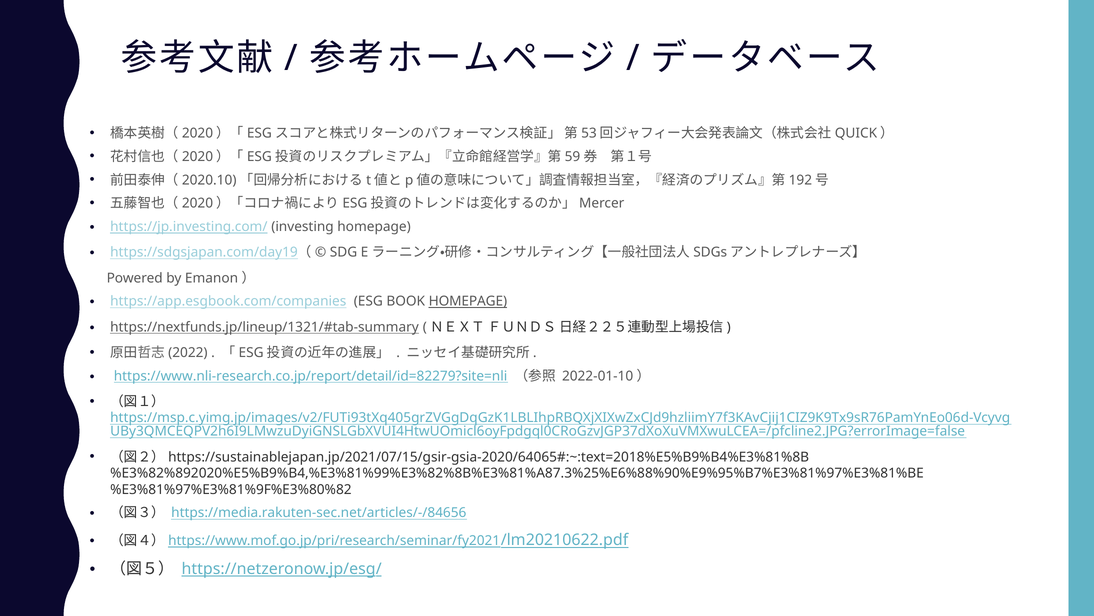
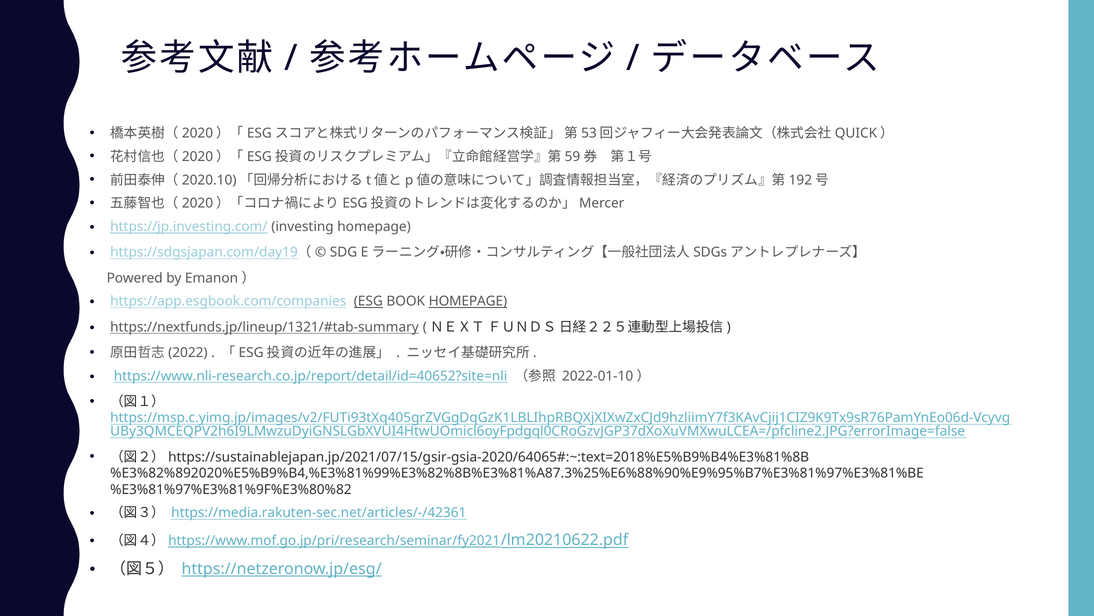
ESG underline: none -> present
https://www.nli-research.co.jp/report/detail/id=82279?site=nli: https://www.nli-research.co.jp/report/detail/id=82279?site=nli -> https://www.nli-research.co.jp/report/detail/id=40652?site=nli
https://media.rakuten-sec.net/articles/-/84656: https://media.rakuten-sec.net/articles/-/84656 -> https://media.rakuten-sec.net/articles/-/42361
